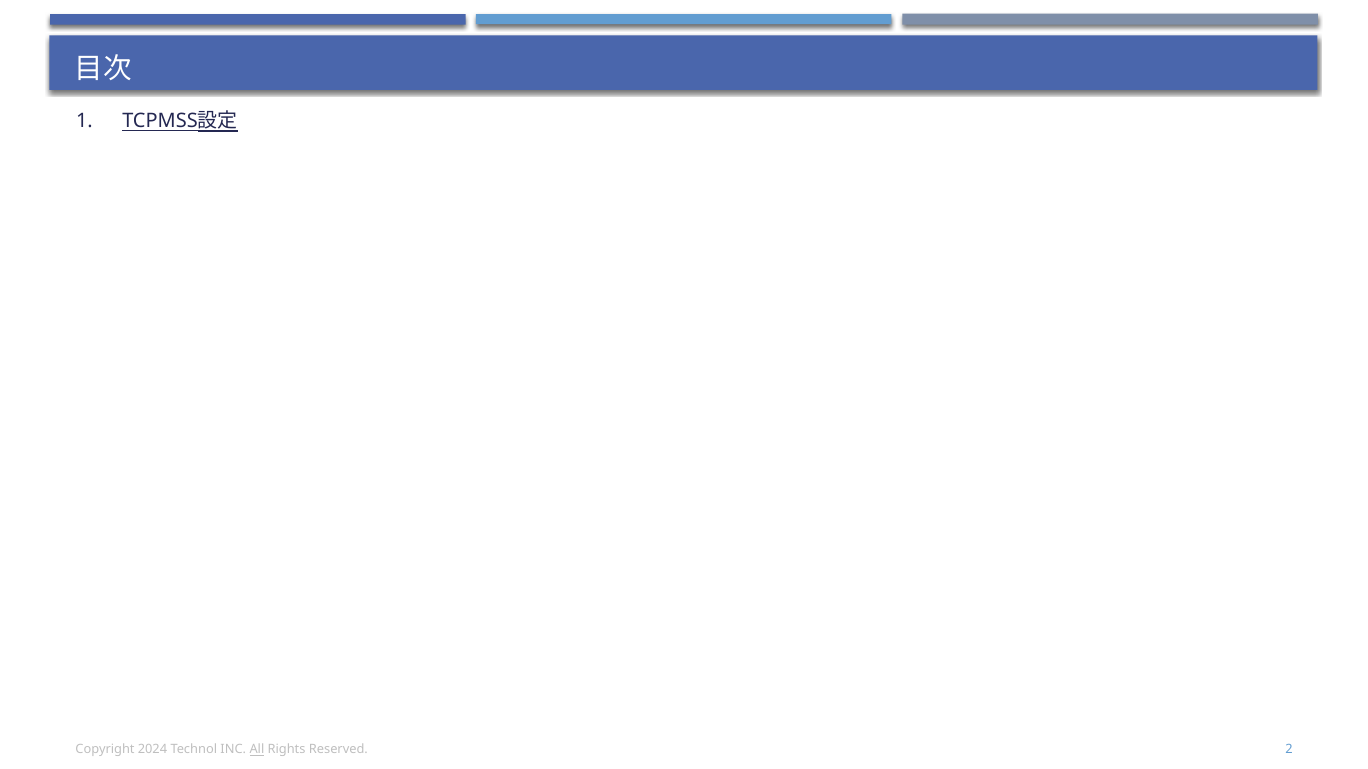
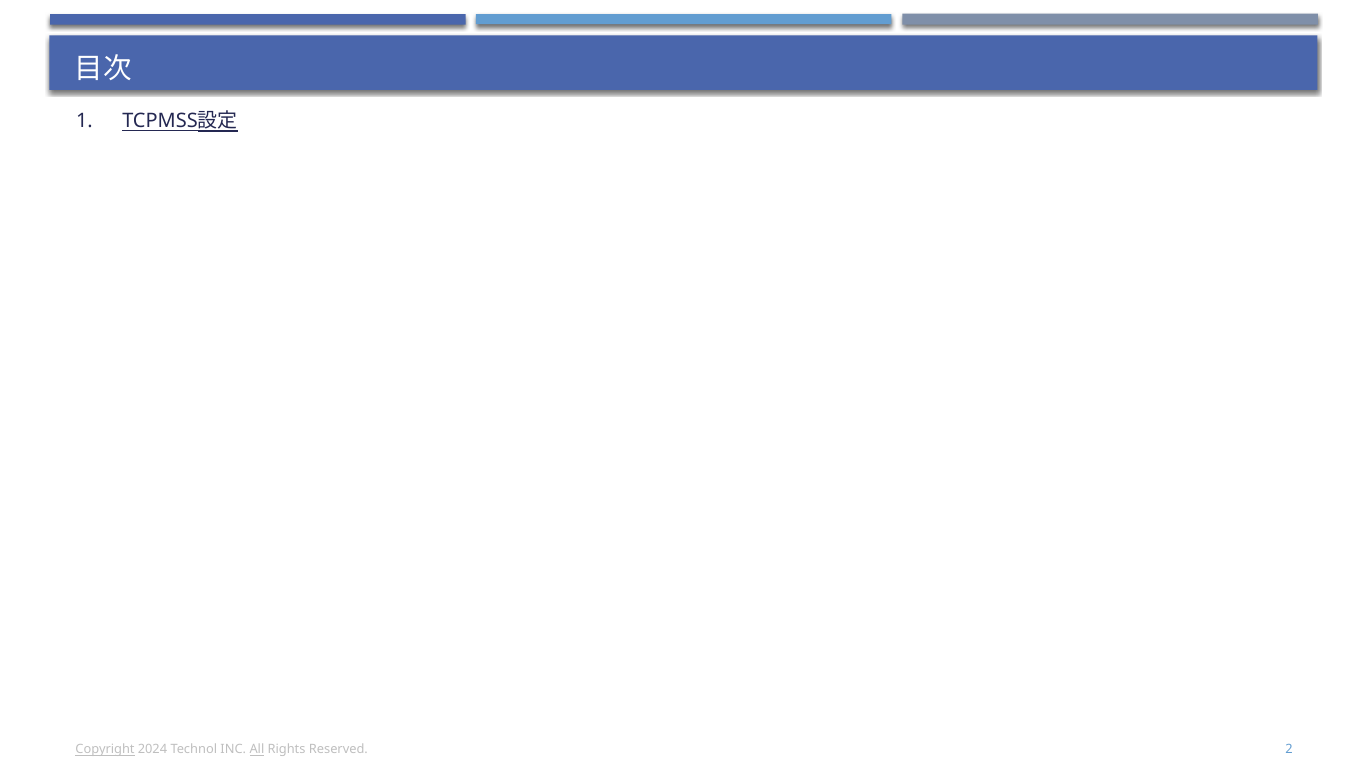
Copyright underline: none -> present
